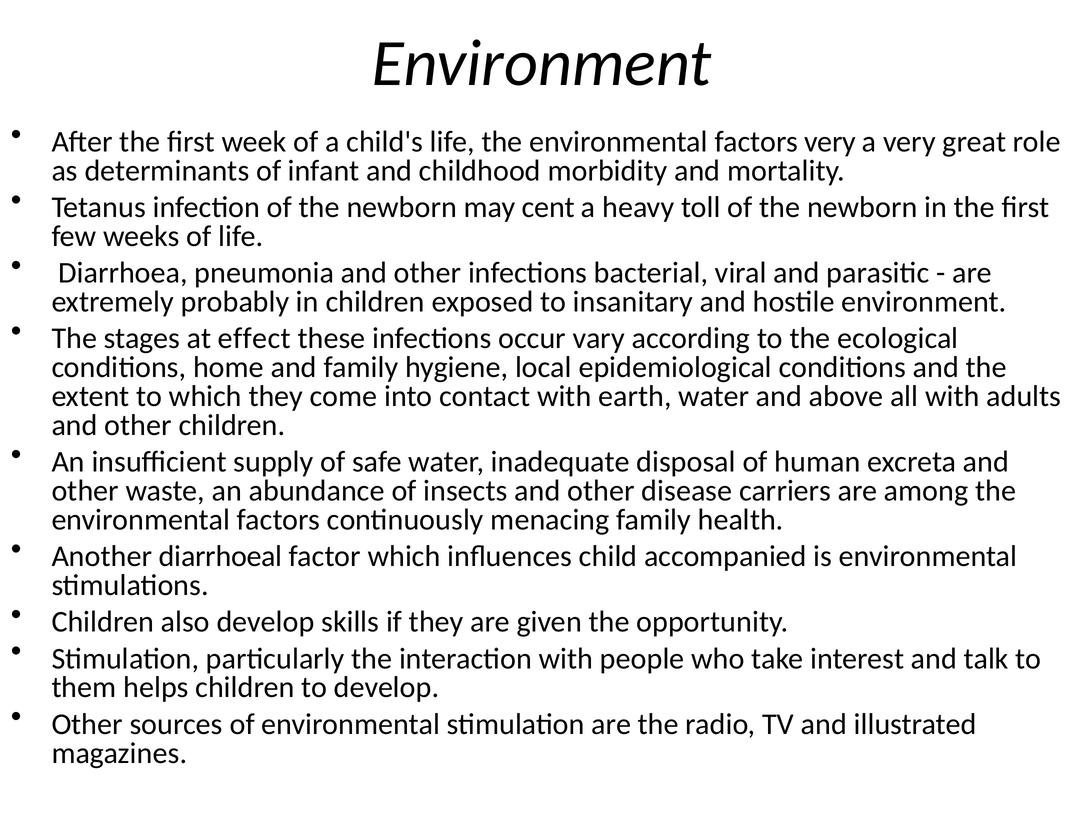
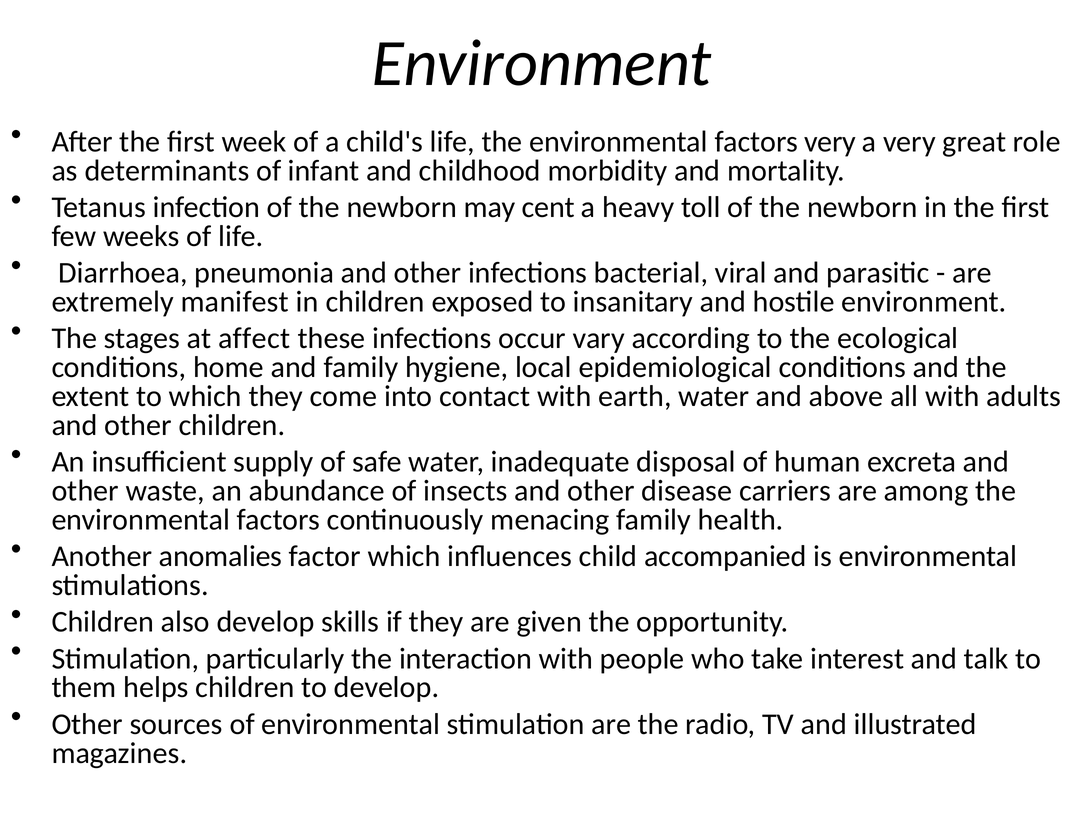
probably: probably -> manifest
effect: effect -> affect
diarrhoeal: diarrhoeal -> anomalies
